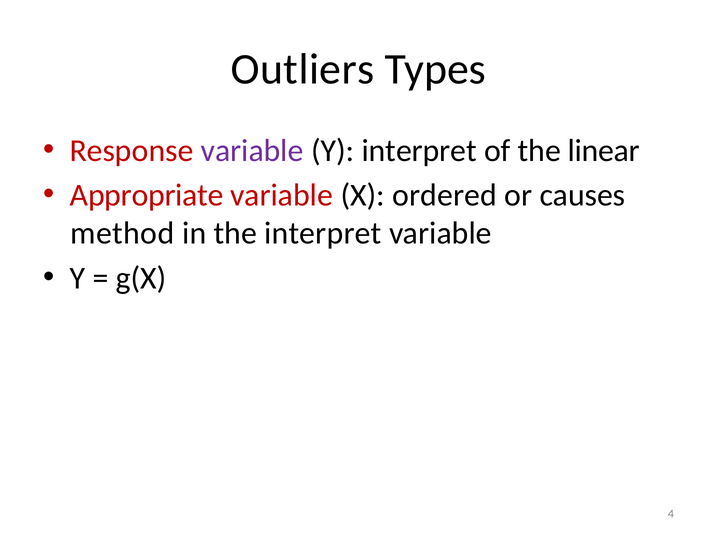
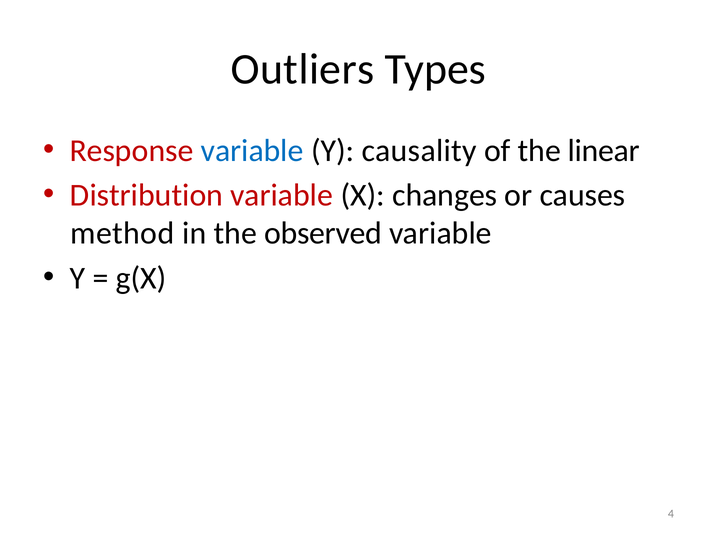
variable at (252, 150) colour: purple -> blue
Y interpret: interpret -> causality
Appropriate: Appropriate -> Distribution
ordered: ordered -> changes
the interpret: interpret -> observed
